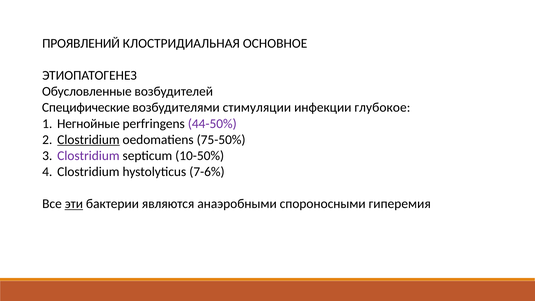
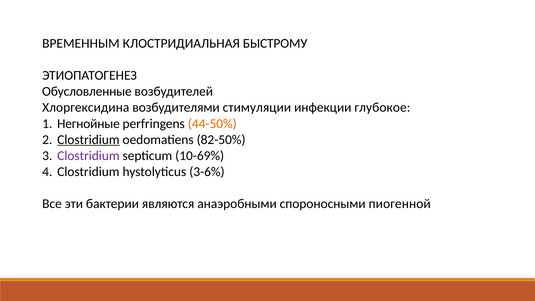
ПРОЯВЛЕНИЙ: ПРОЯВЛЕНИЙ -> ВРЕМЕННЫМ
ОСНОВНОЕ: ОСНОВНОЕ -> БЫСТРОМУ
Специфические: Специфические -> Хлоргексидина
44-50% colour: purple -> orange
75-50%: 75-50% -> 82-50%
10-50%: 10-50% -> 10-69%
7-6%: 7-6% -> 3-6%
эти underline: present -> none
гиперемия: гиперемия -> пиогенной
